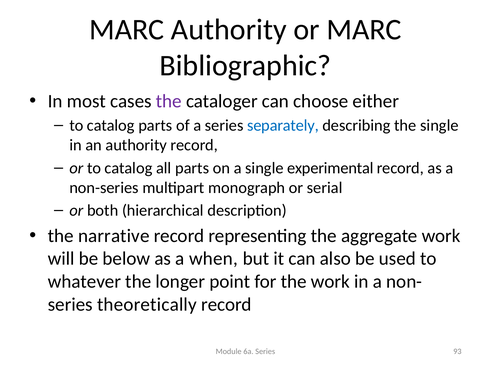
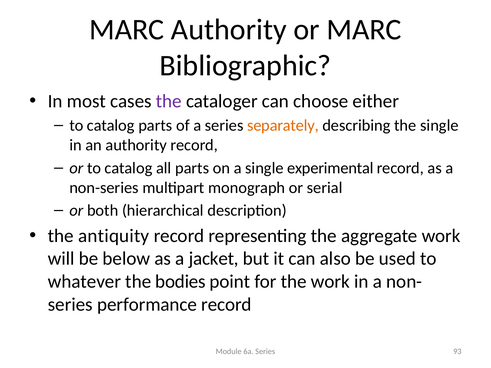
separately colour: blue -> orange
narrative: narrative -> antiquity
when: when -> jacket
longer: longer -> bodies
theoretically: theoretically -> performance
